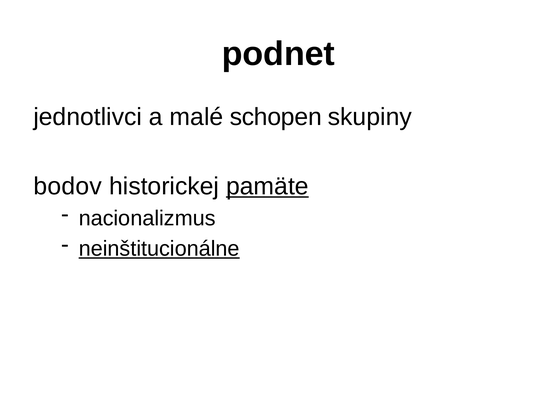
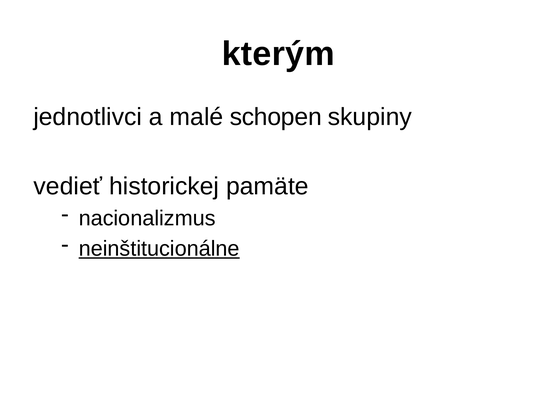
podnet: podnet -> kterým
bodov: bodov -> vedieť
pamäte underline: present -> none
